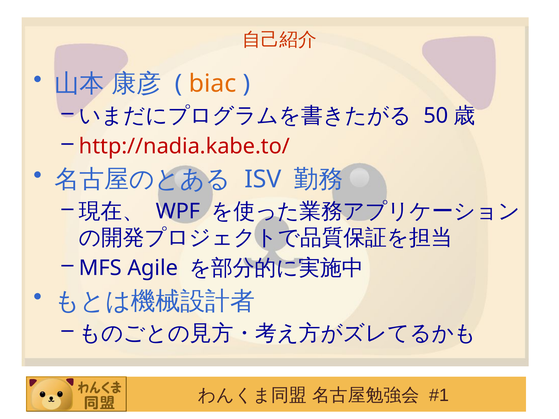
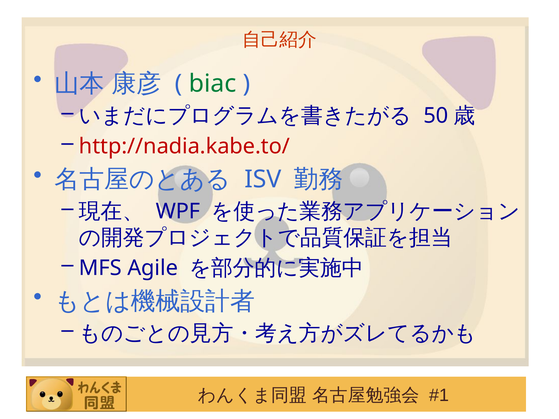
biac colour: orange -> green
